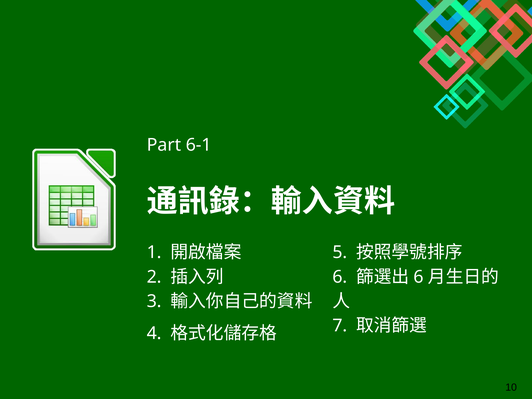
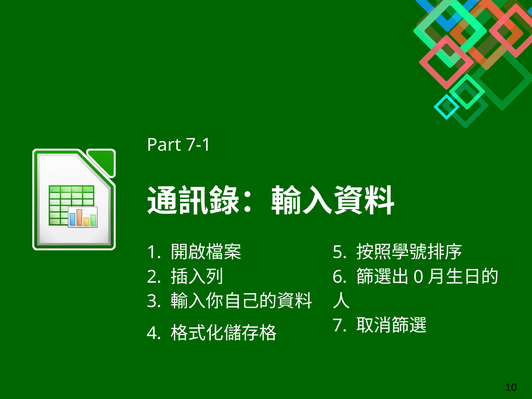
6-1: 6-1 -> 7-1
6 at (419, 277): 6 -> 0
